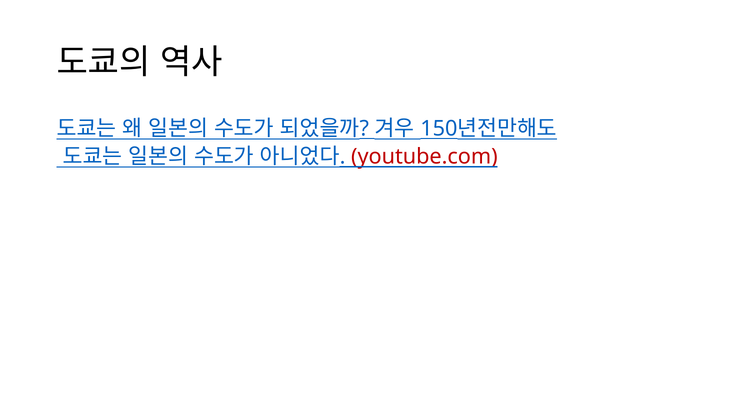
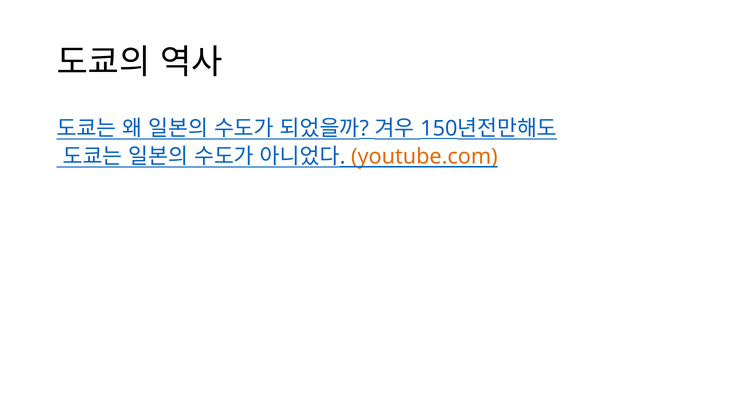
youtube.com colour: red -> orange
